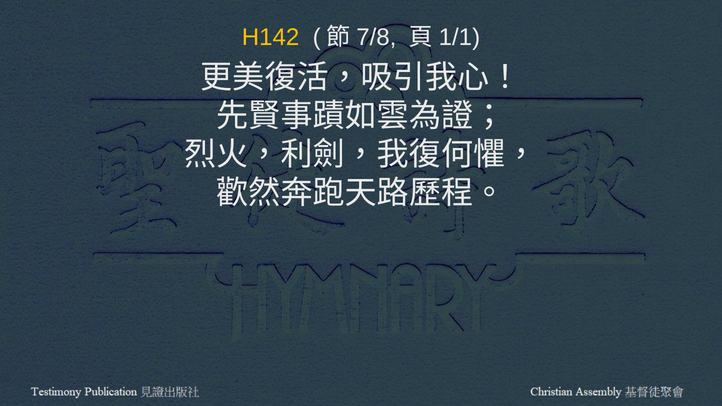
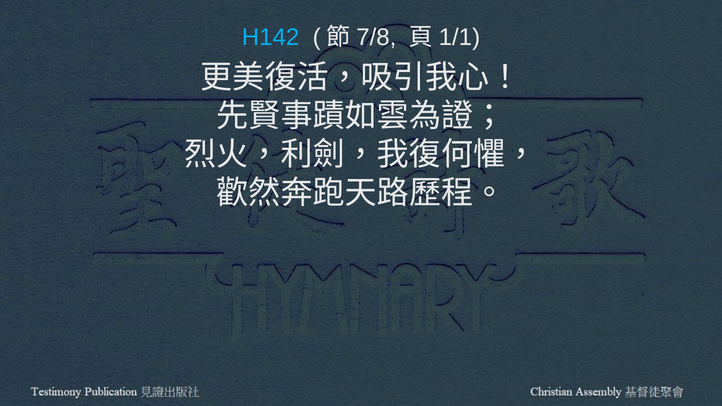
H142 colour: yellow -> light blue
